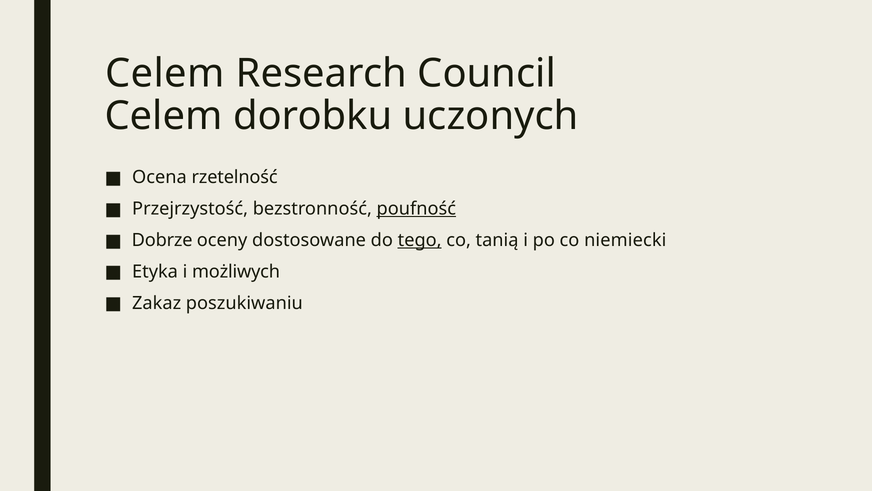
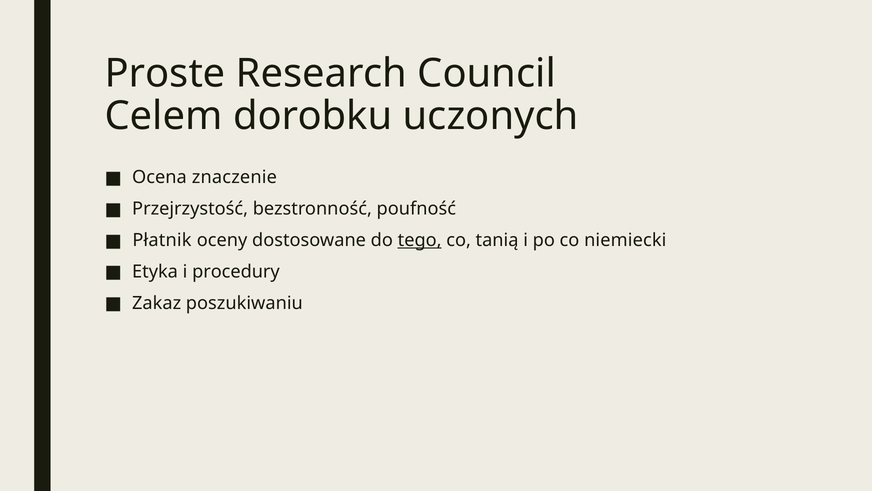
Celem at (165, 73): Celem -> Proste
rzetelność: rzetelność -> znaczenie
poufność underline: present -> none
Dobrze: Dobrze -> Płatnik
możliwych: możliwych -> procedury
